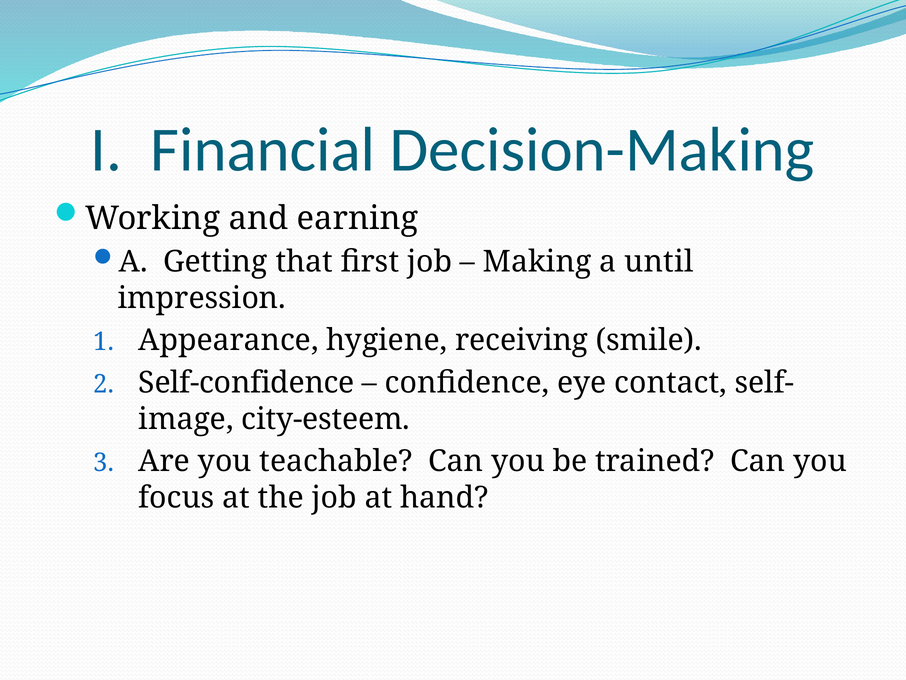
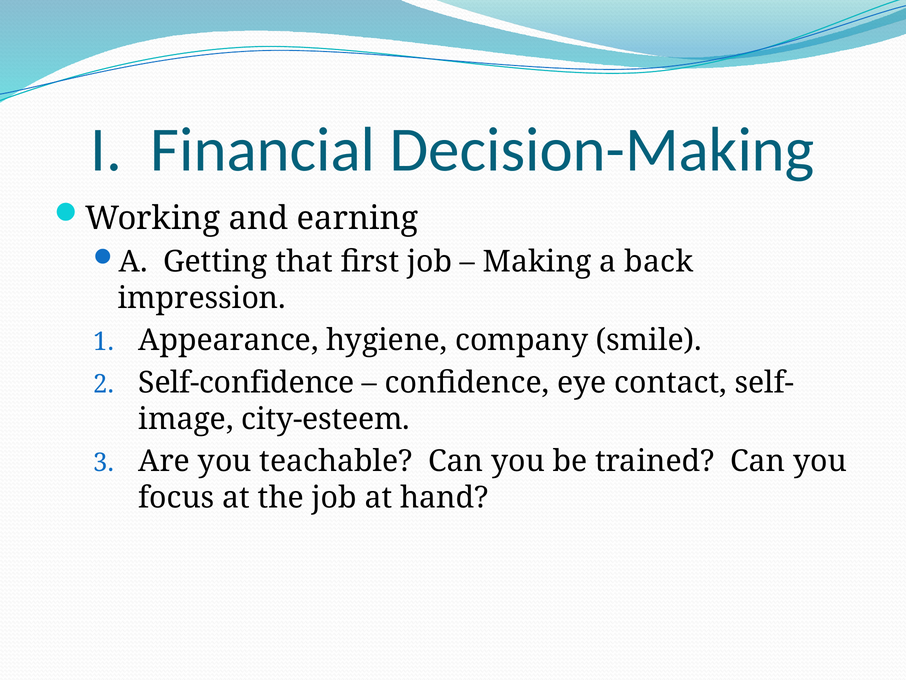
until: until -> back
receiving: receiving -> company
